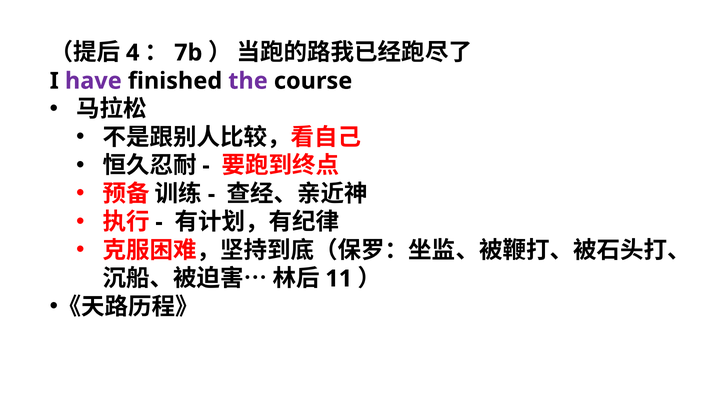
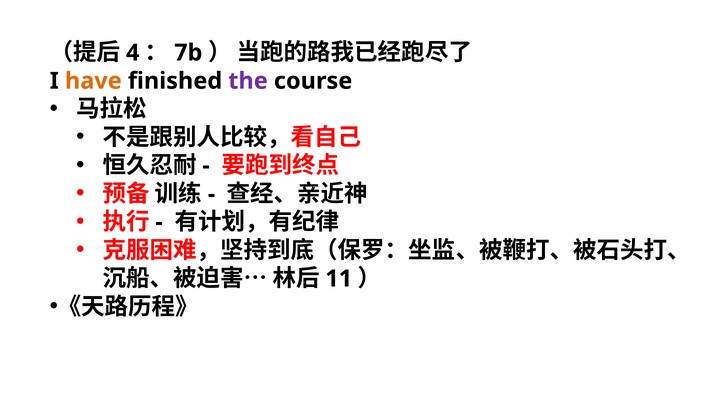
have colour: purple -> orange
